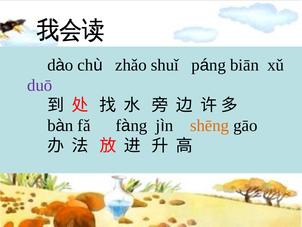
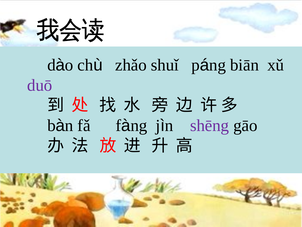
shēng colour: orange -> purple
